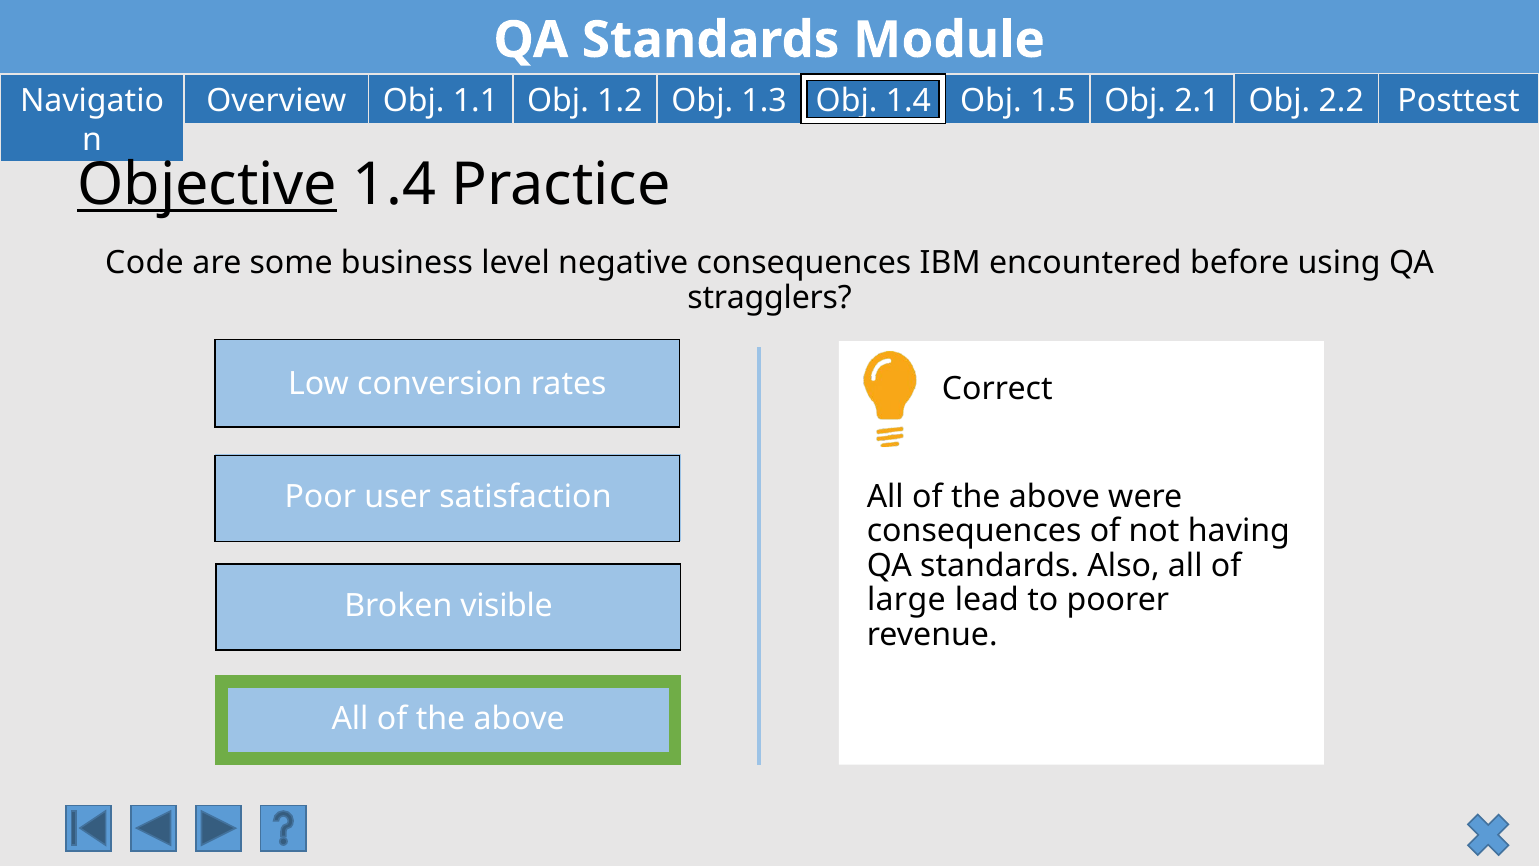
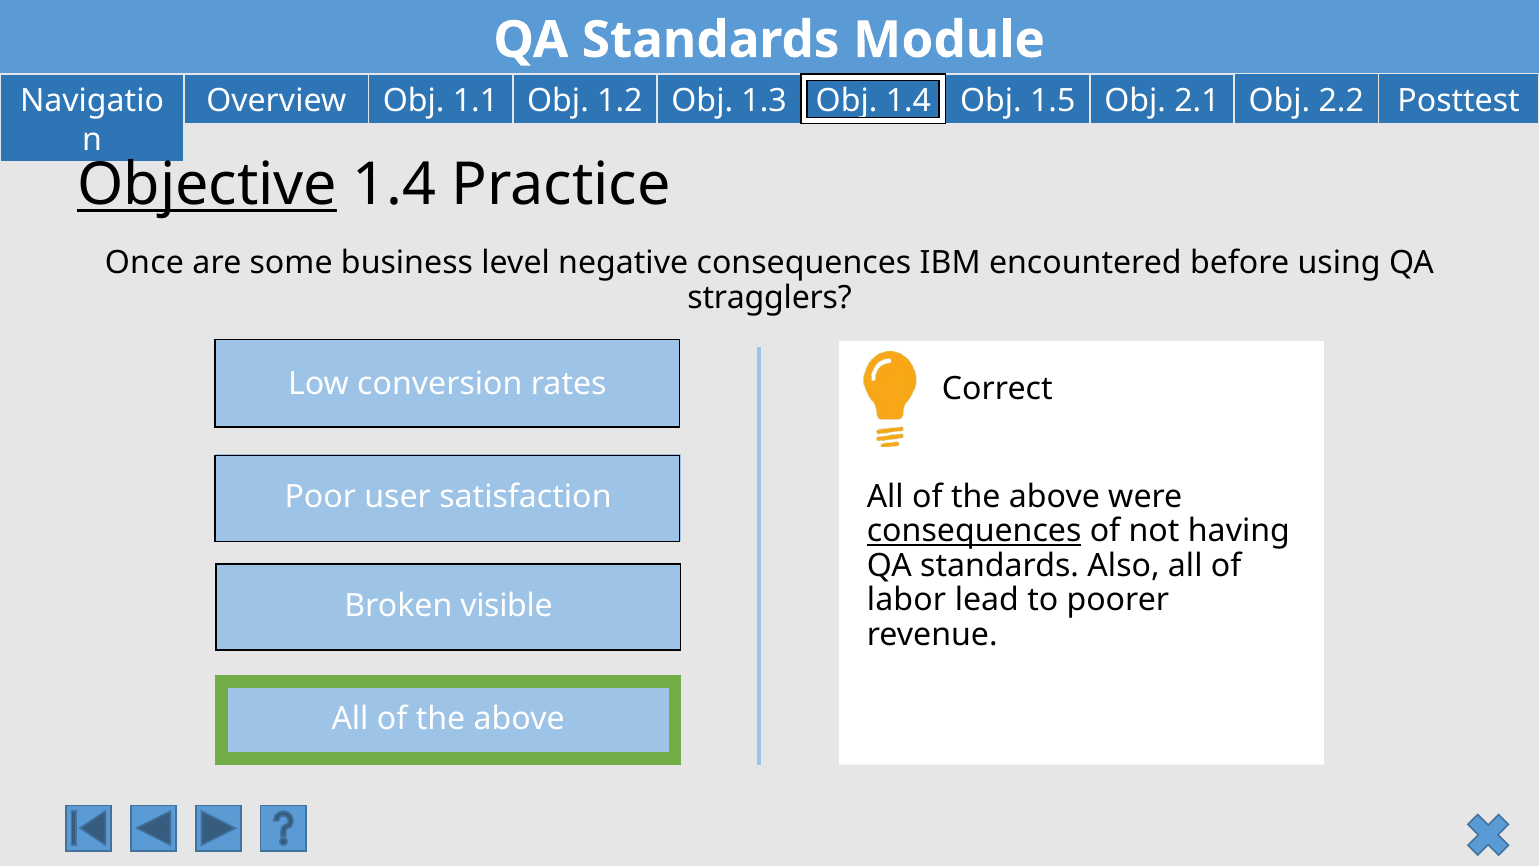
Code: Code -> Once
consequences at (974, 531) underline: none -> present
large: large -> labor
